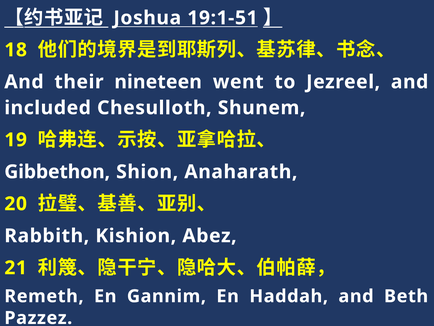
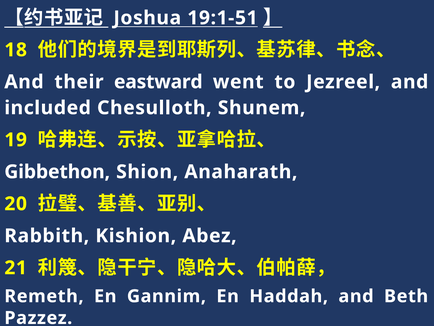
nineteen: nineteen -> eastward
